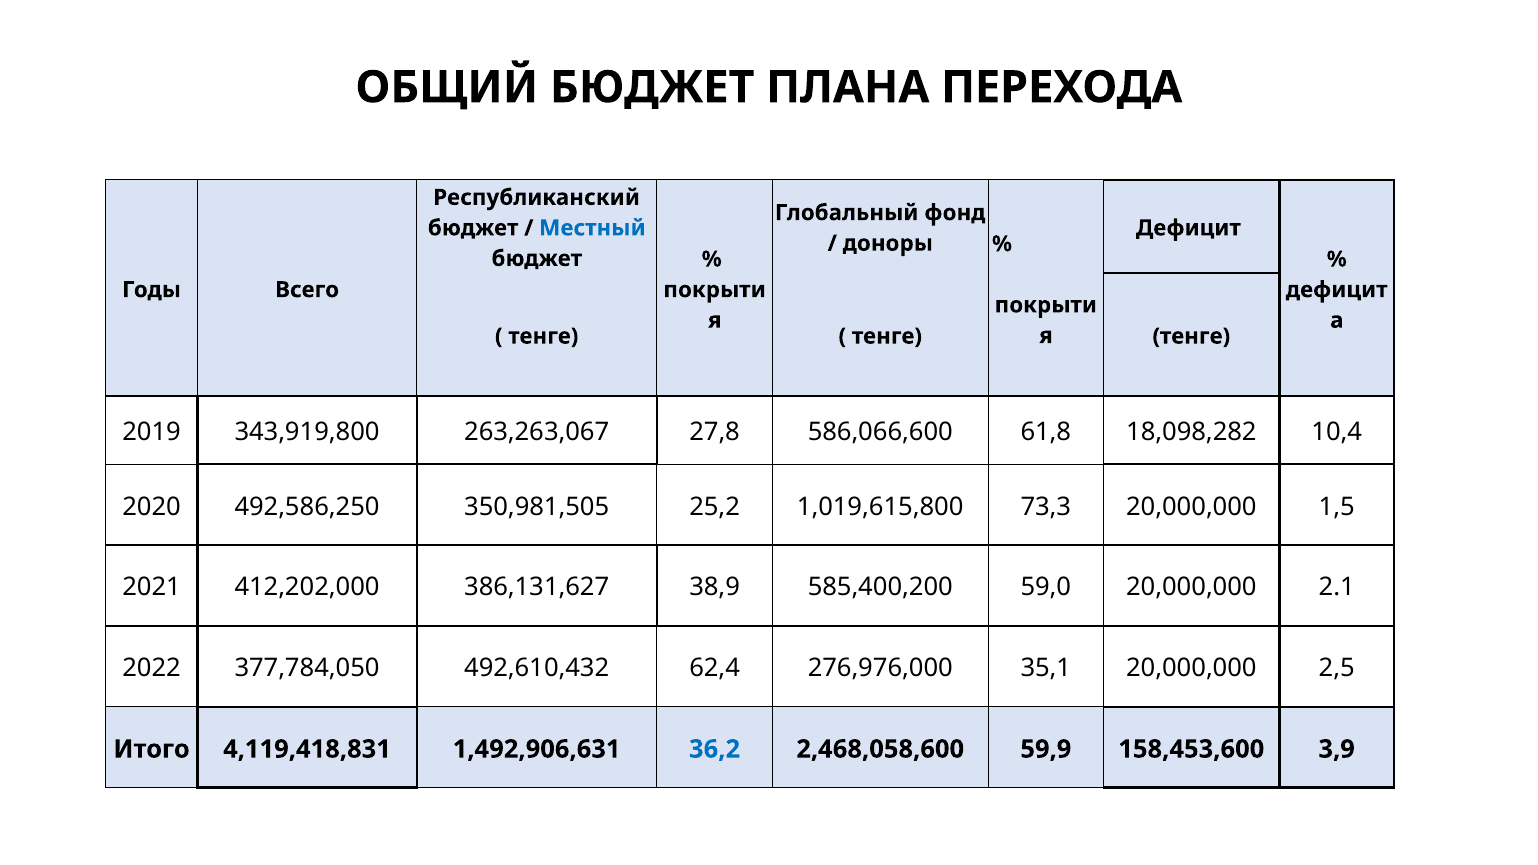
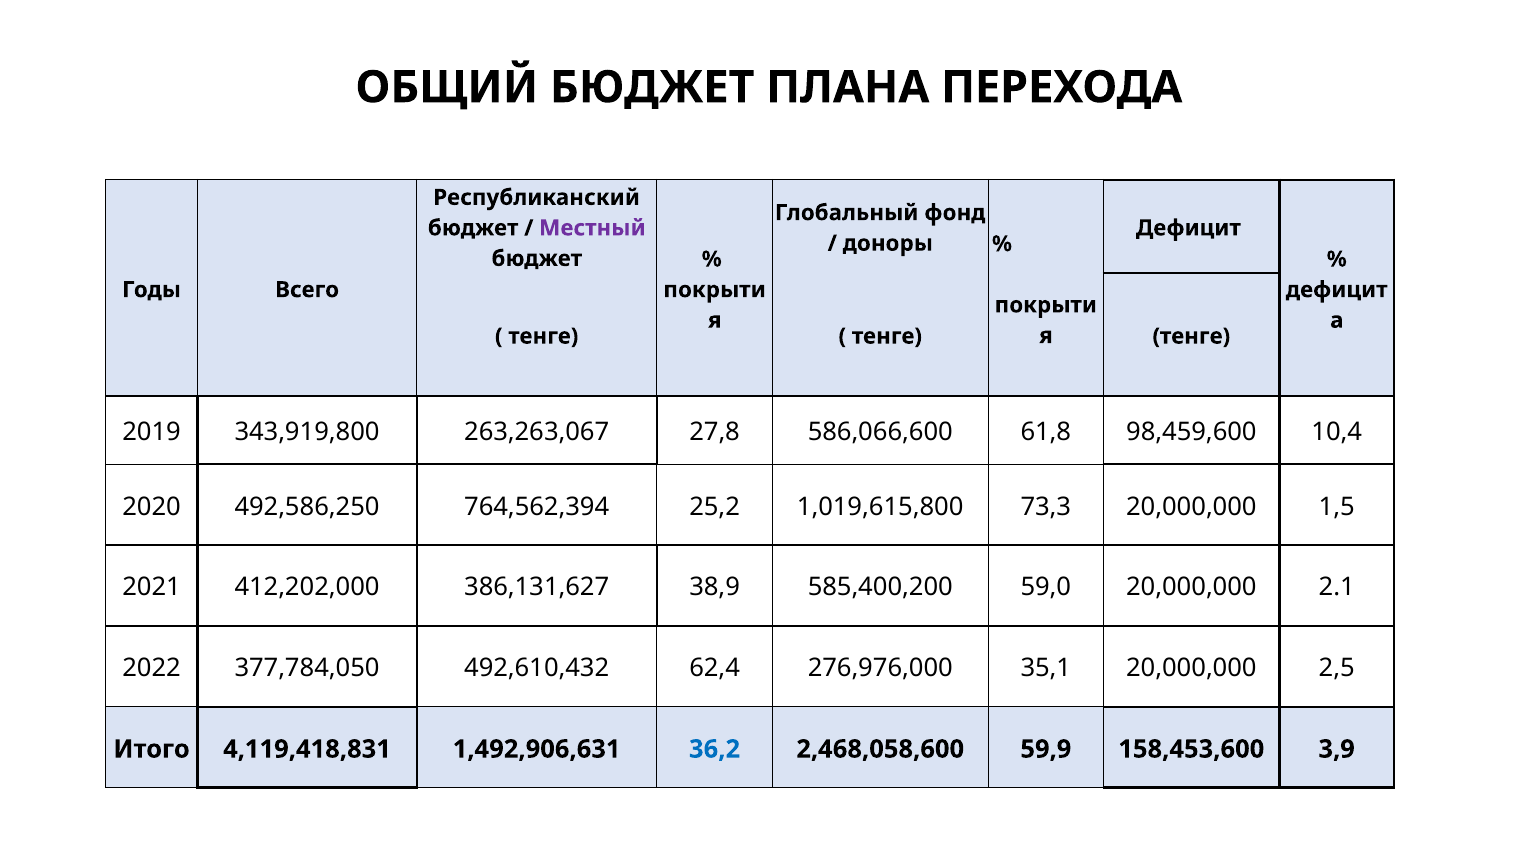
Местный colour: blue -> purple
18,098,282: 18,098,282 -> 98,459,600
350,981,505: 350,981,505 -> 764,562,394
